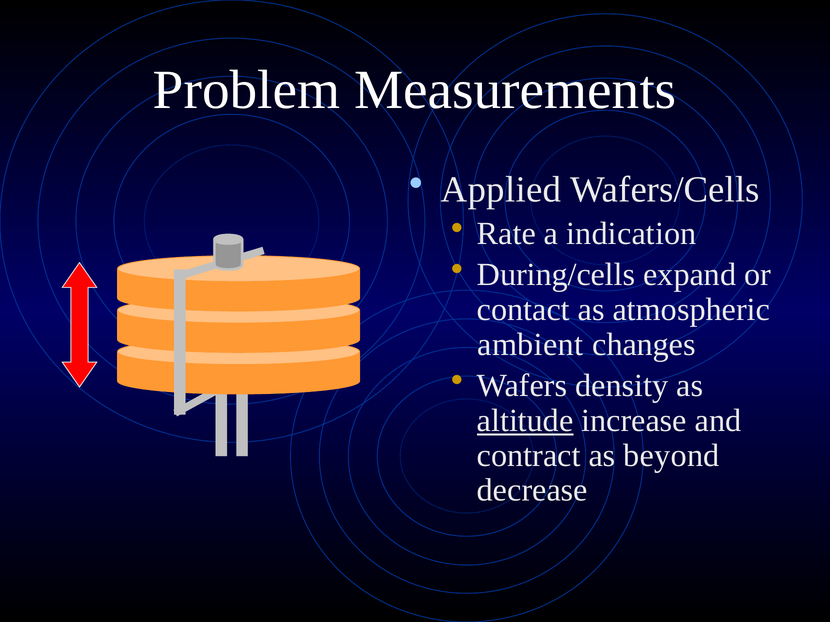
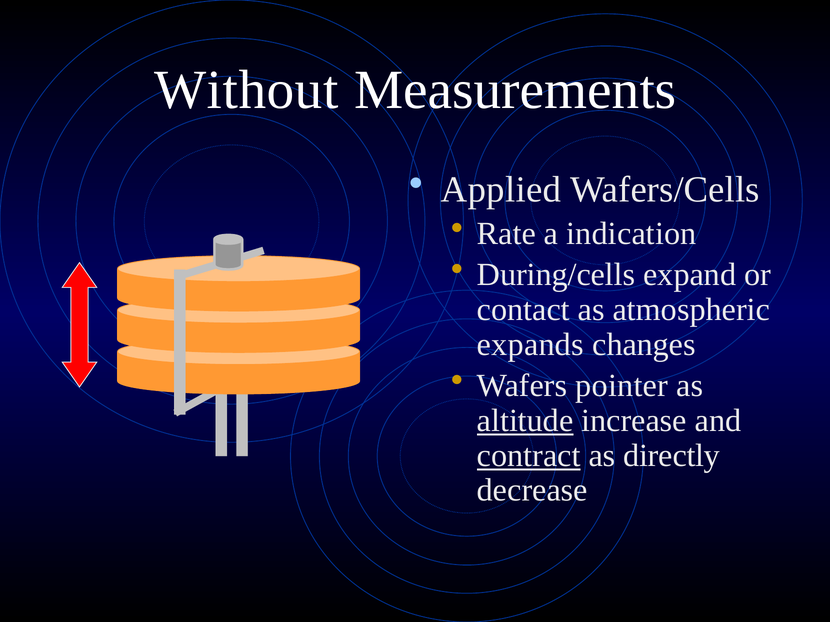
Problem: Problem -> Without
ambient: ambient -> expands
density: density -> pointer
contract underline: none -> present
beyond: beyond -> directly
